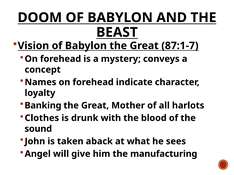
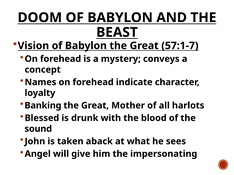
87:1-7: 87:1-7 -> 57:1-7
Clothes: Clothes -> Blessed
manufacturing: manufacturing -> impersonating
